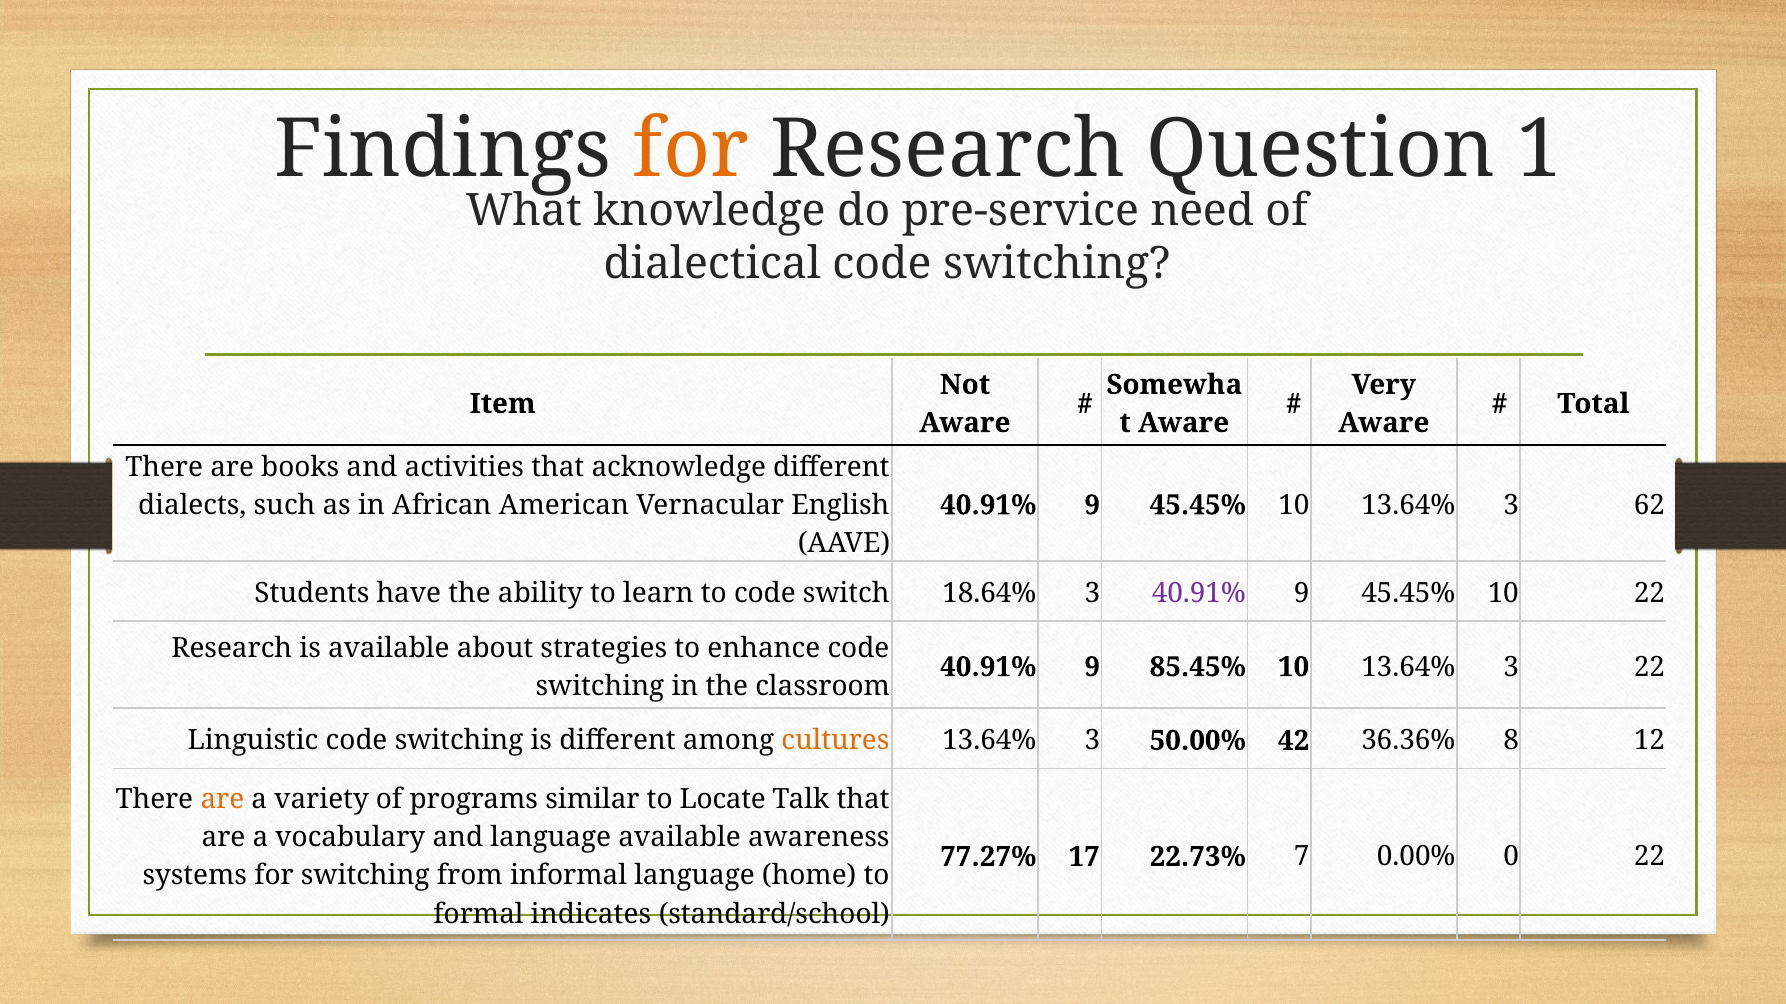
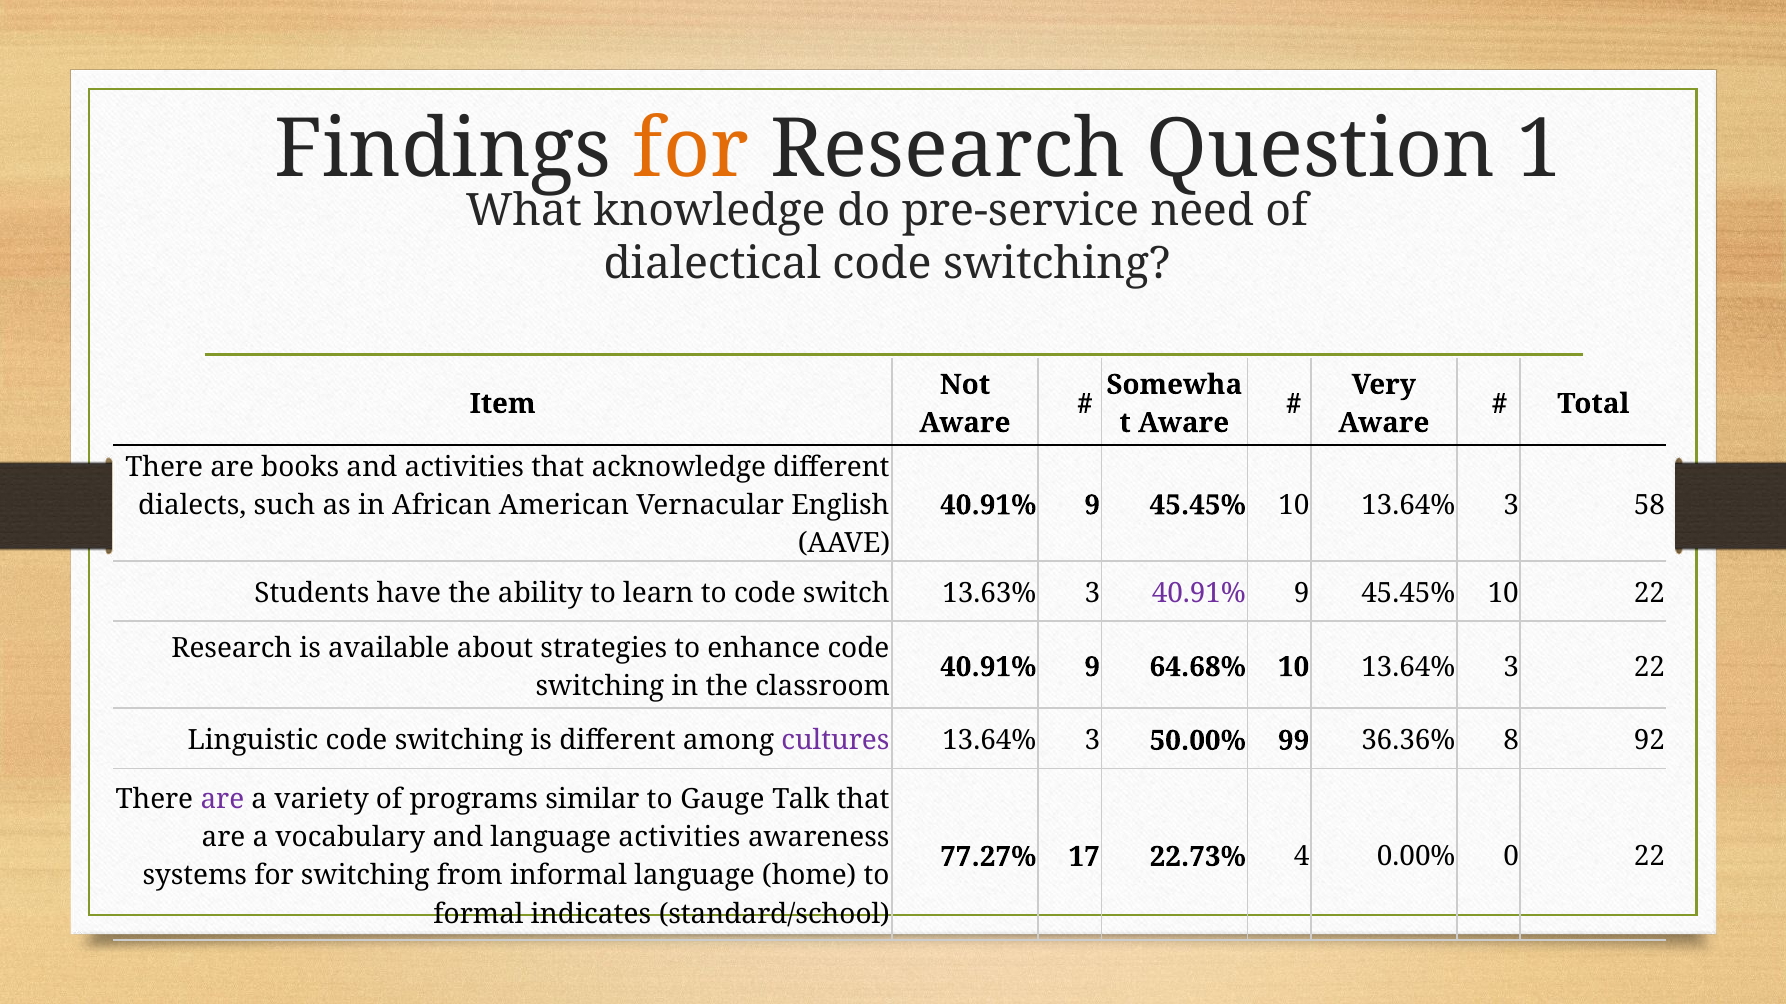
62: 62 -> 58
18.64%: 18.64% -> 13.63%
85.45%: 85.45% -> 64.68%
cultures colour: orange -> purple
42: 42 -> 99
12: 12 -> 92
are at (222, 800) colour: orange -> purple
Locate: Locate -> Gauge
language available: available -> activities
7: 7 -> 4
